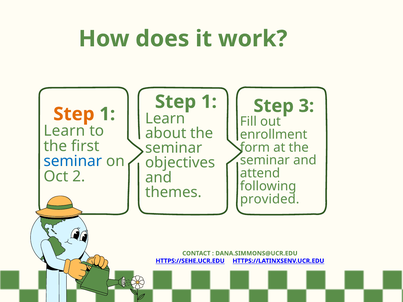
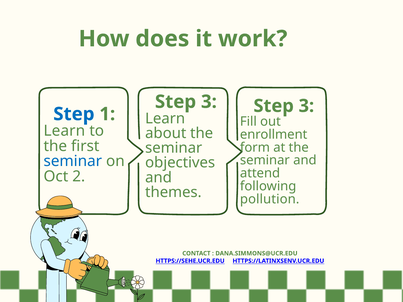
1 at (209, 102): 1 -> 3
Step at (74, 114) colour: orange -> blue
provided: provided -> pollution
